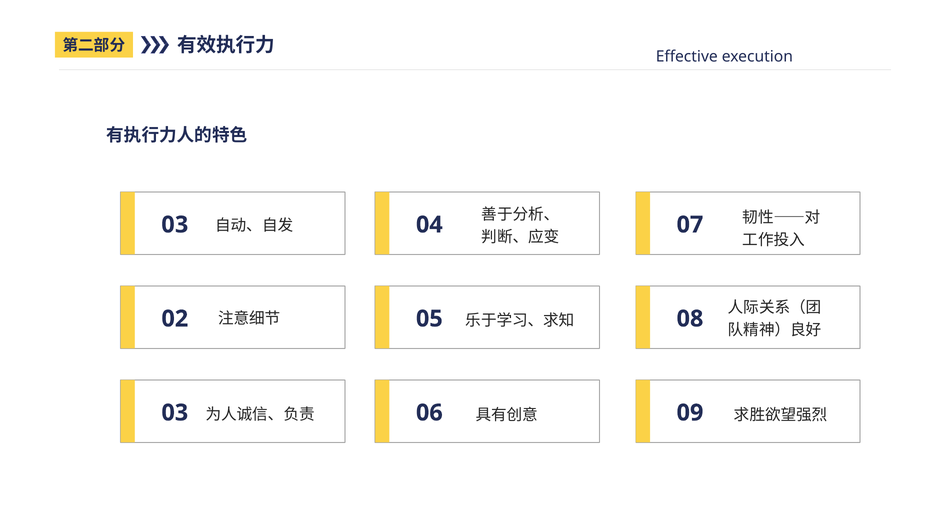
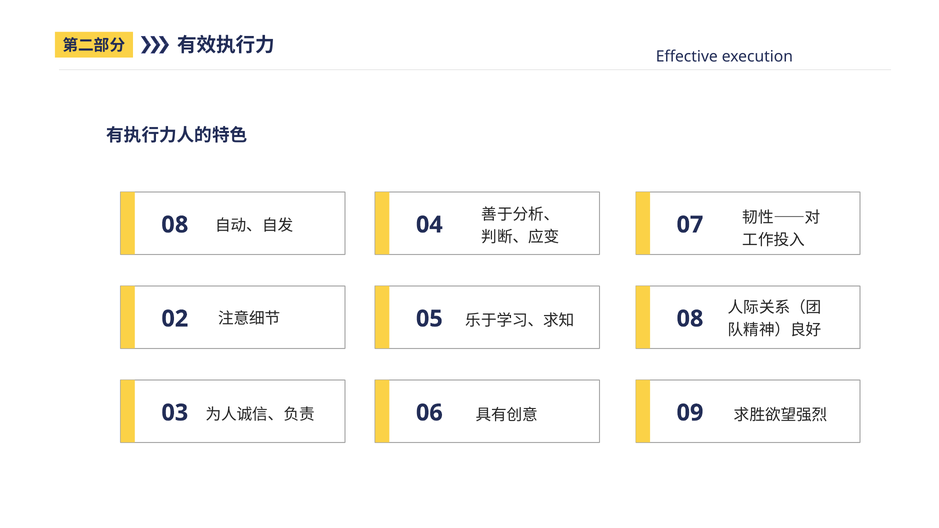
3: 3 -> 8
